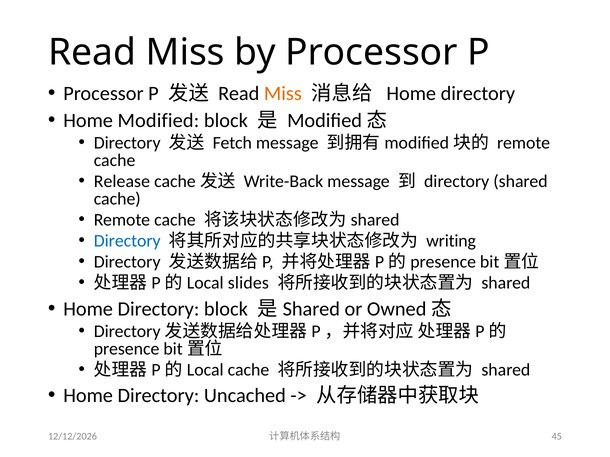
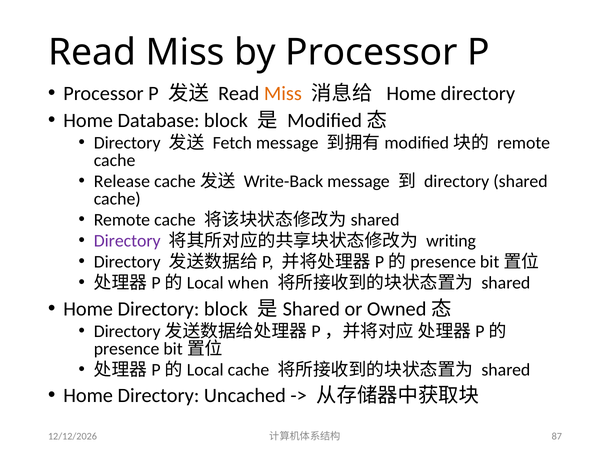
Modified: Modified -> Database
Directory at (127, 241) colour: blue -> purple
slides: slides -> when
45: 45 -> 87
